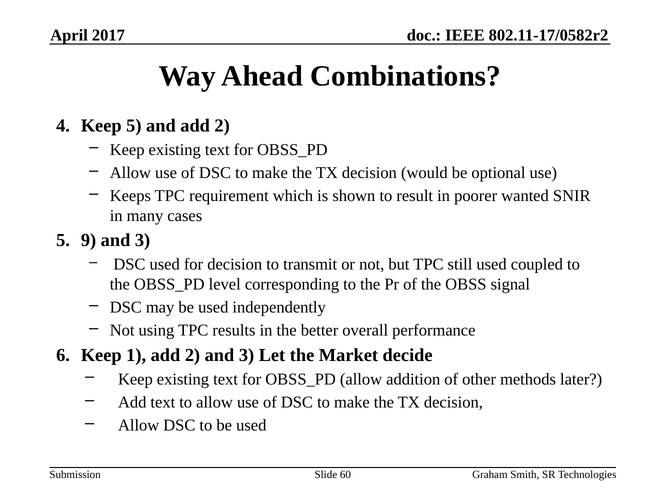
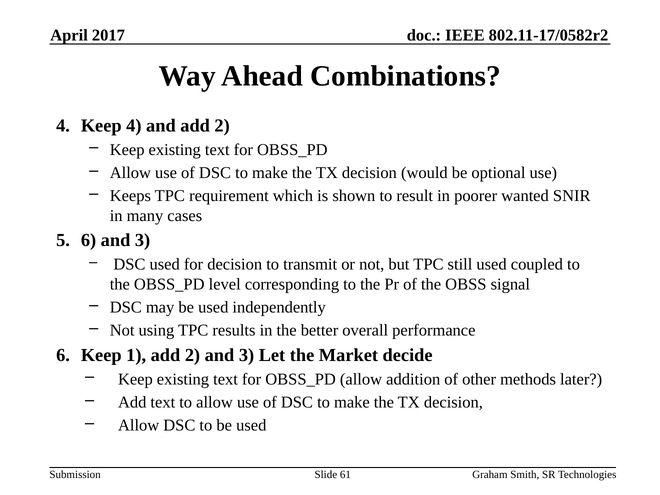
Keep 5: 5 -> 4
9 at (89, 240): 9 -> 6
60: 60 -> 61
